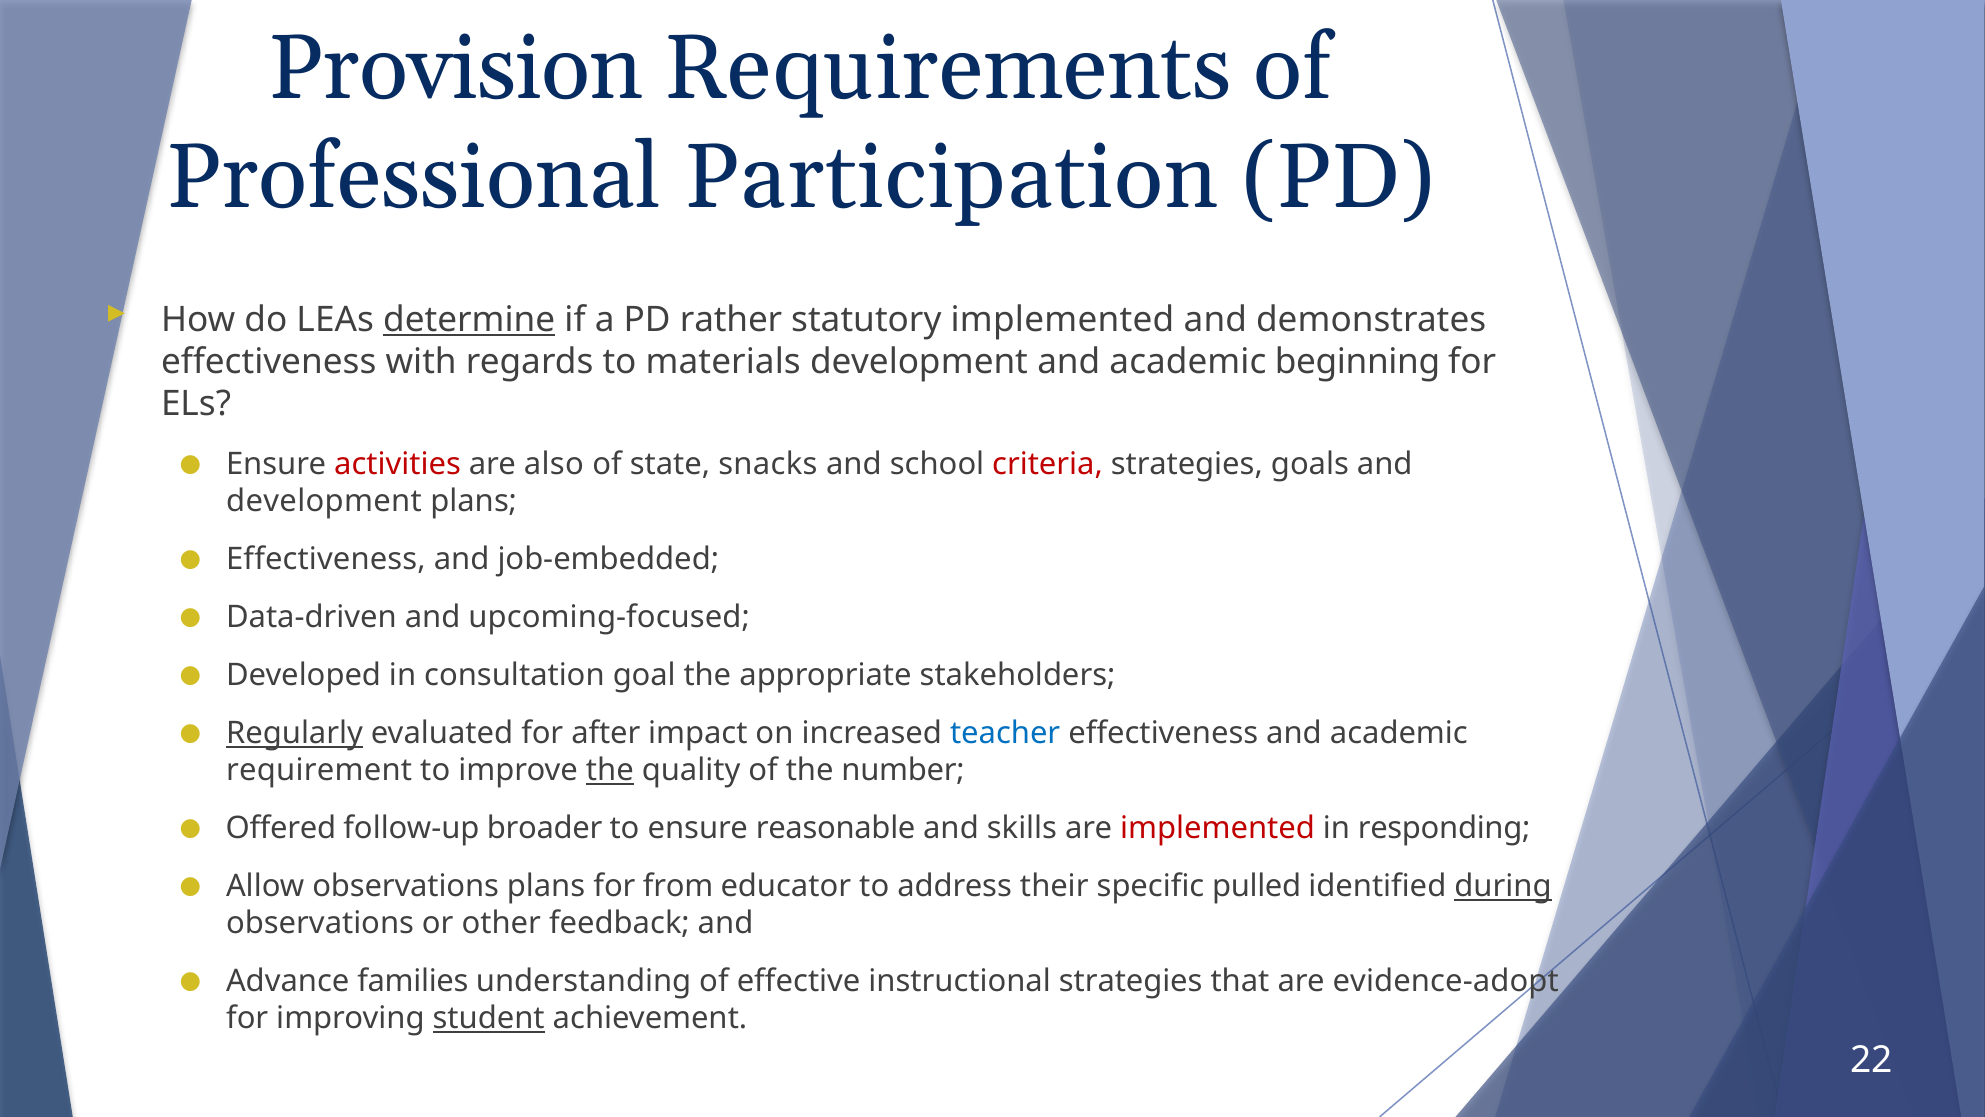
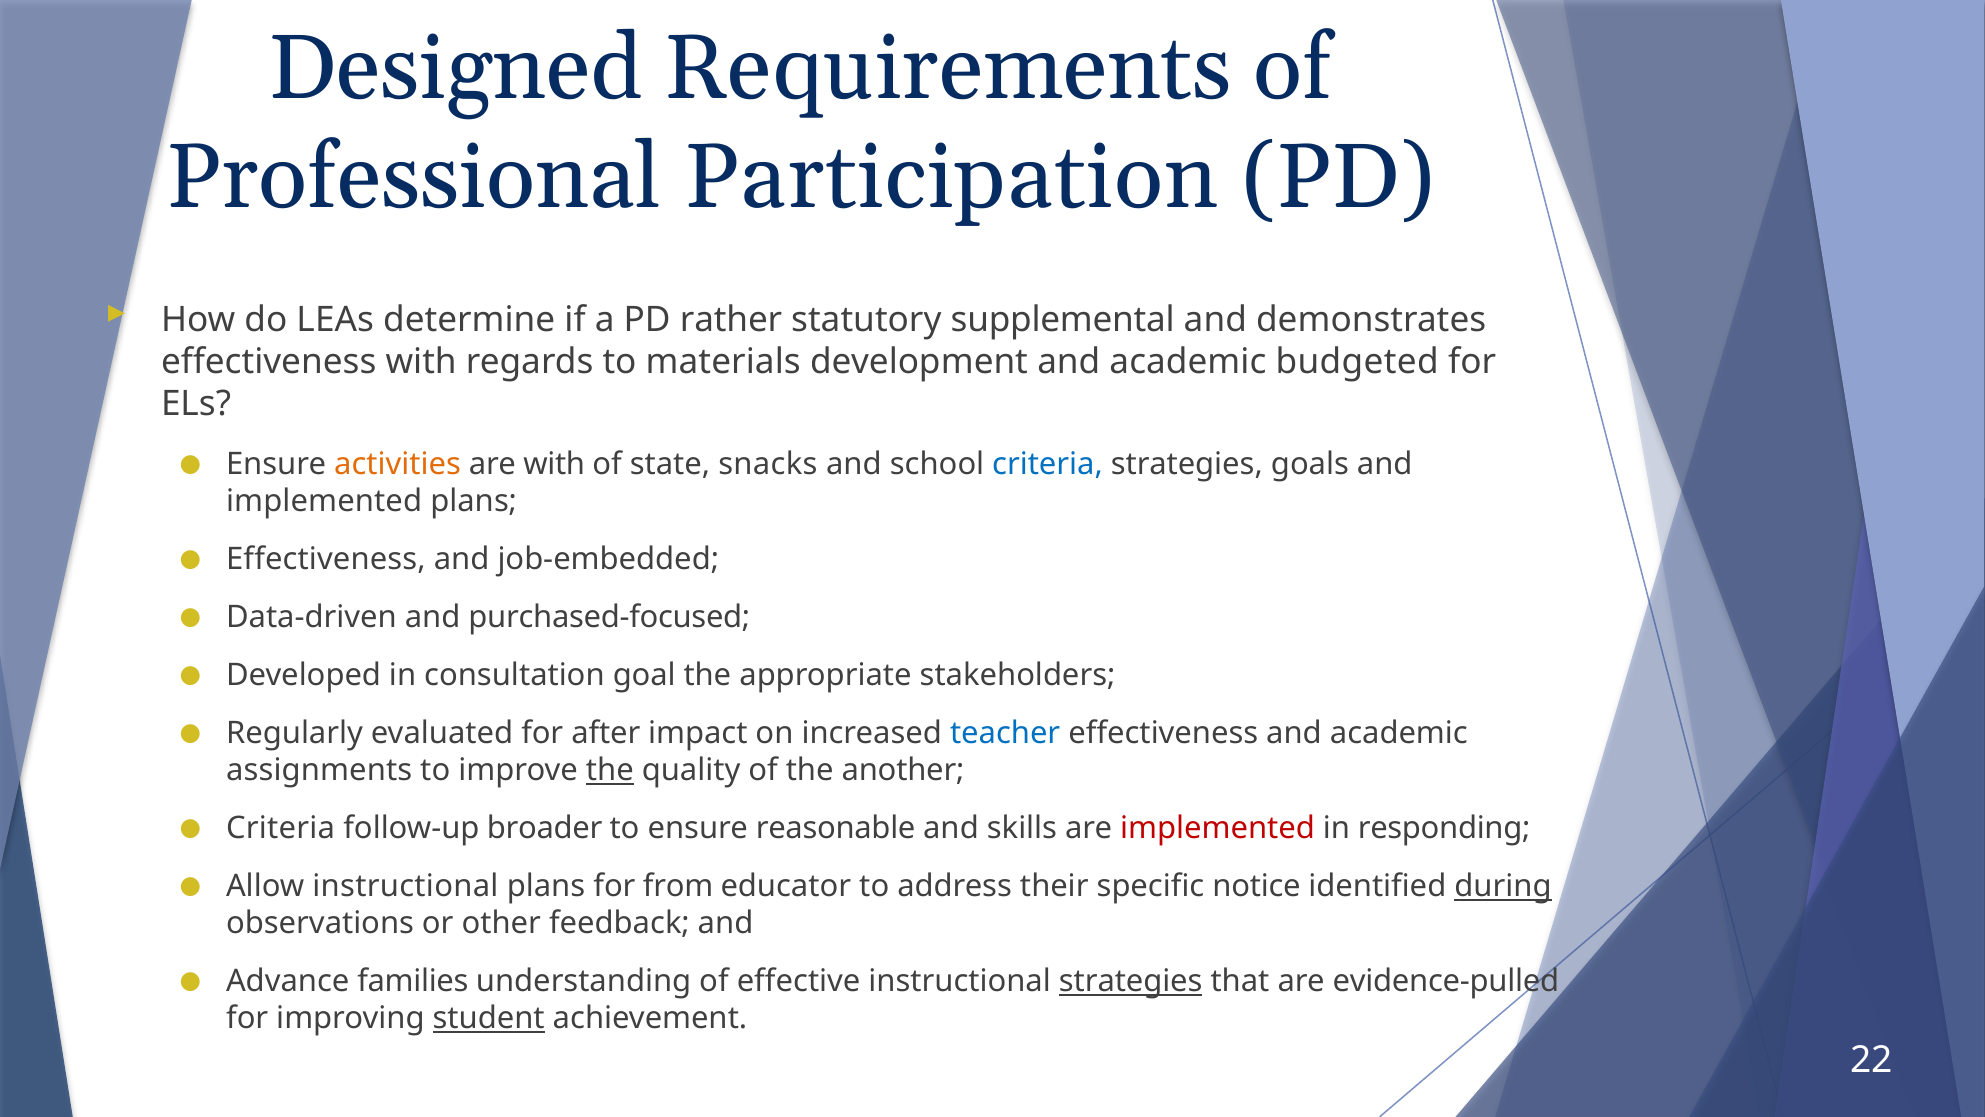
Provision: Provision -> Designed
determine underline: present -> none
statutory implemented: implemented -> supplemental
beginning: beginning -> budgeted
activities colour: red -> orange
are also: also -> with
criteria at (1048, 464) colour: red -> blue
development at (324, 501): development -> implemented
upcoming-focused: upcoming-focused -> purchased-focused
Regularly underline: present -> none
requirement: requirement -> assignments
number: number -> another
Offered at (281, 828): Offered -> Criteria
Allow observations: observations -> instructional
pulled: pulled -> notice
strategies at (1131, 981) underline: none -> present
evidence-adopt: evidence-adopt -> evidence-pulled
